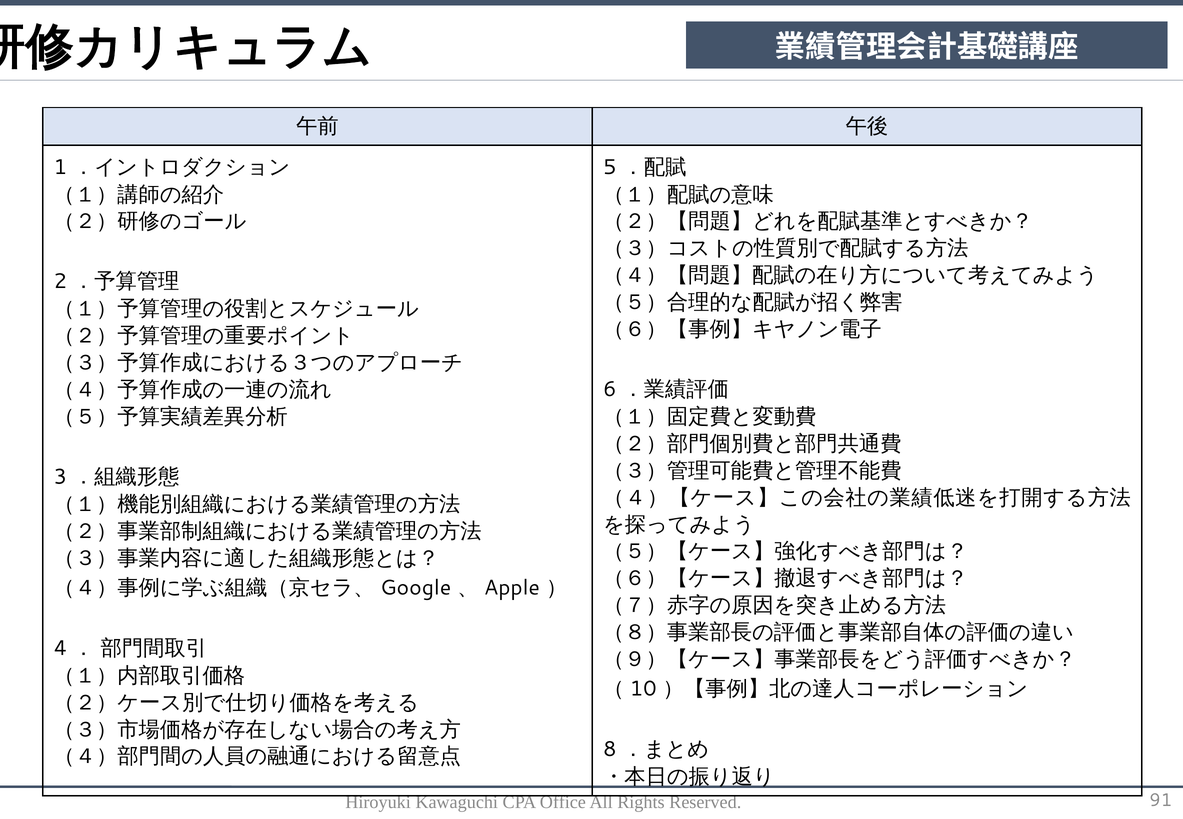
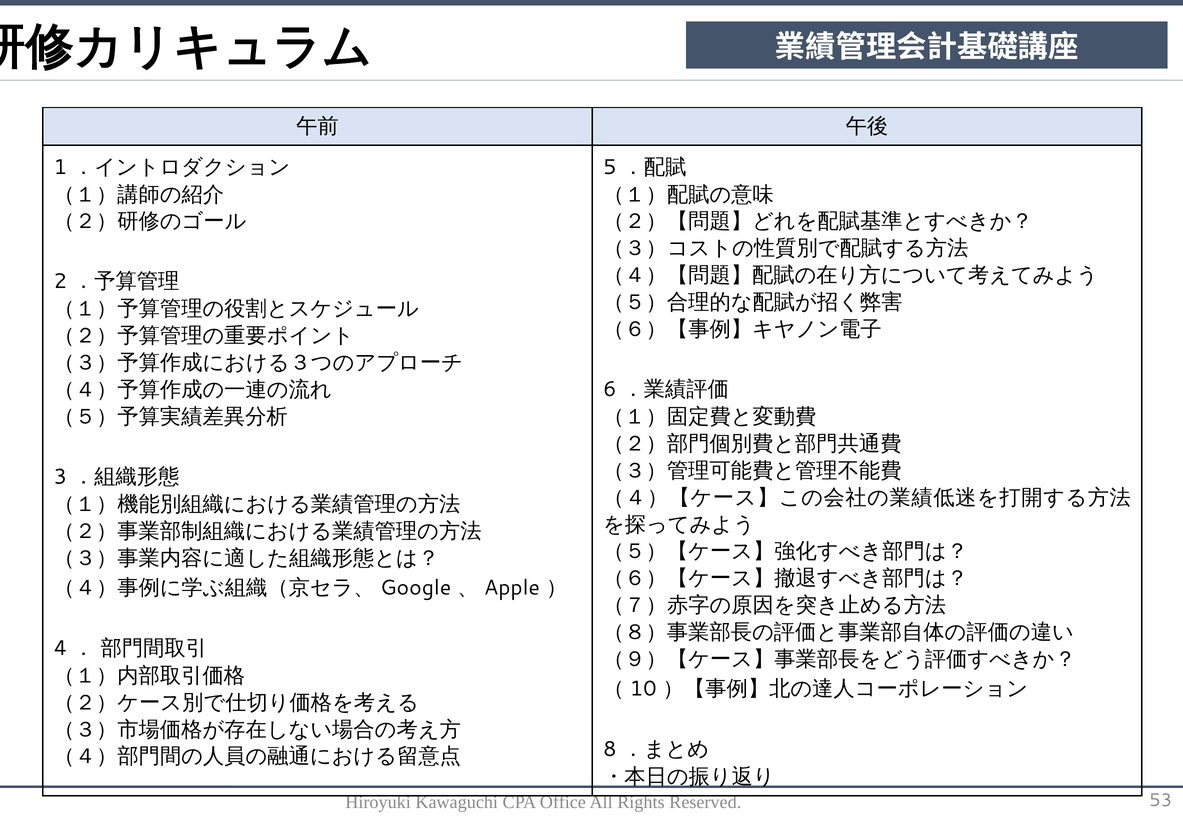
91: 91 -> 53
